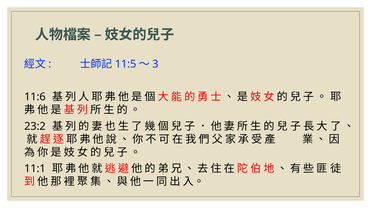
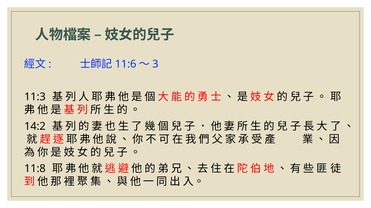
11:5: 11:5 -> 11:6
11:6: 11:6 -> 11:3
23:2: 23:2 -> 14:2
11:1: 11:1 -> 11:8
